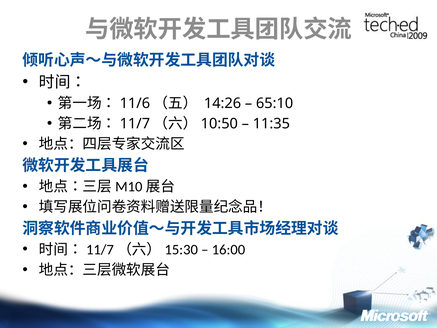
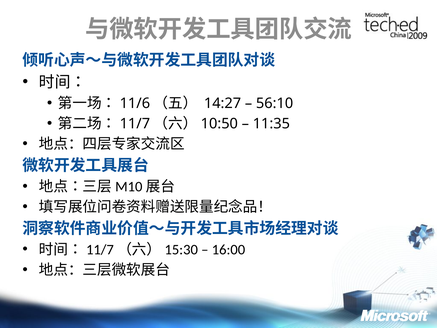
14:26: 14:26 -> 14:27
65:10: 65:10 -> 56:10
